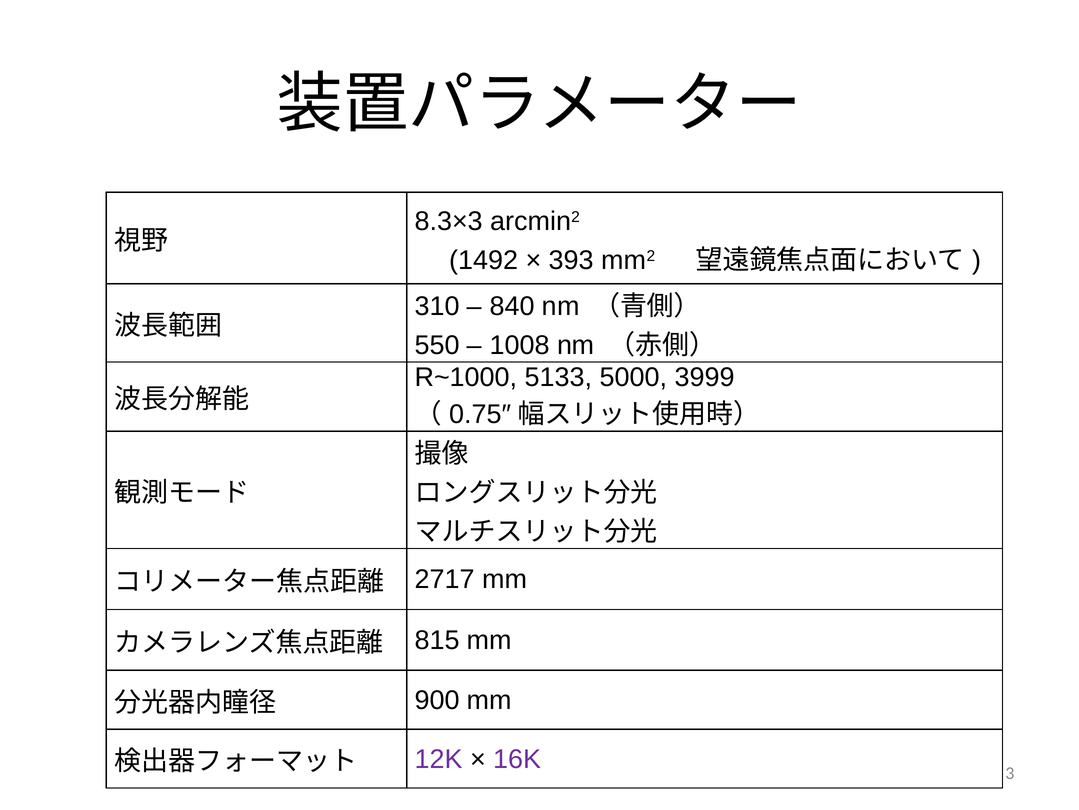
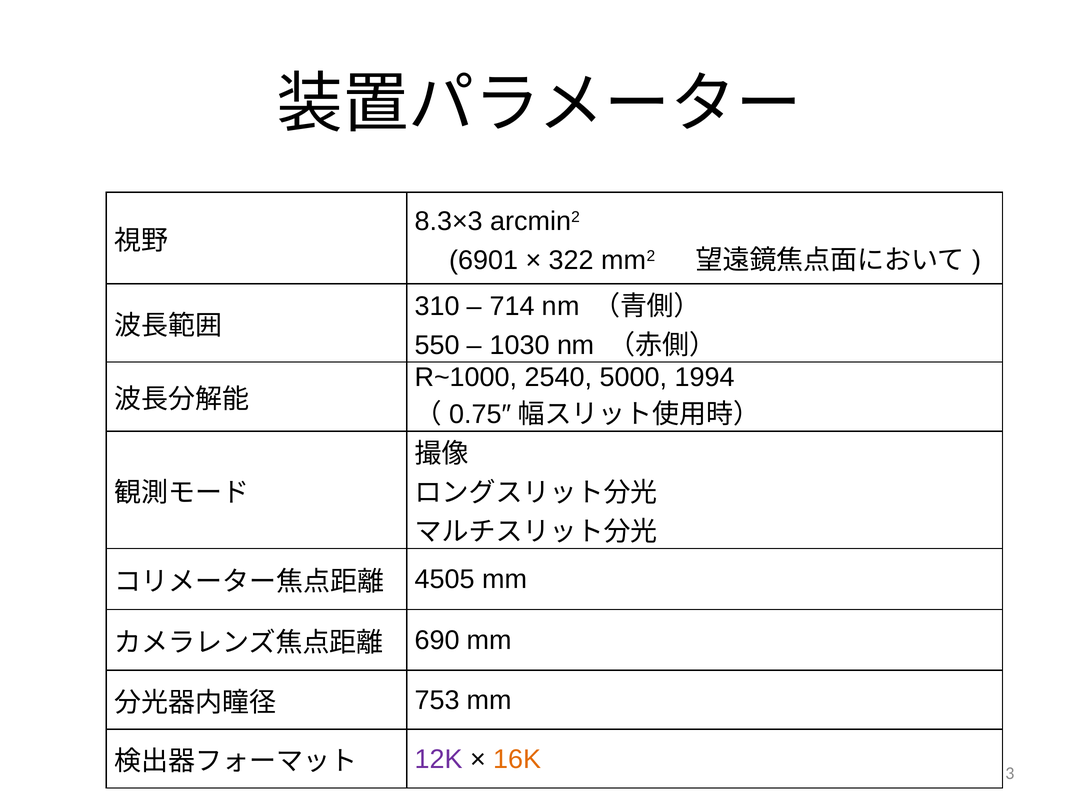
1492: 1492 -> 6901
393: 393 -> 322
840: 840 -> 714
1008: 1008 -> 1030
5133: 5133 -> 2540
3999: 3999 -> 1994
2717: 2717 -> 4505
815: 815 -> 690
900: 900 -> 753
16K colour: purple -> orange
